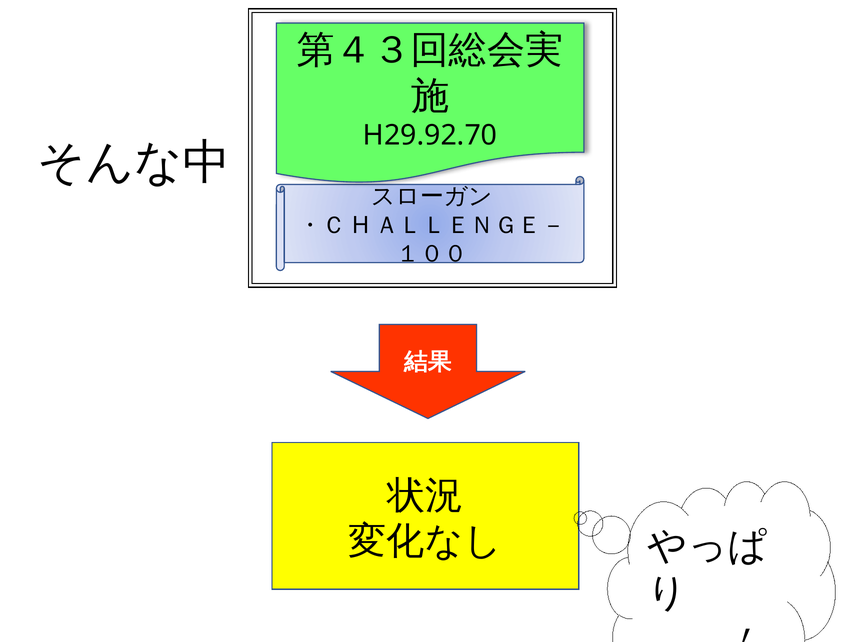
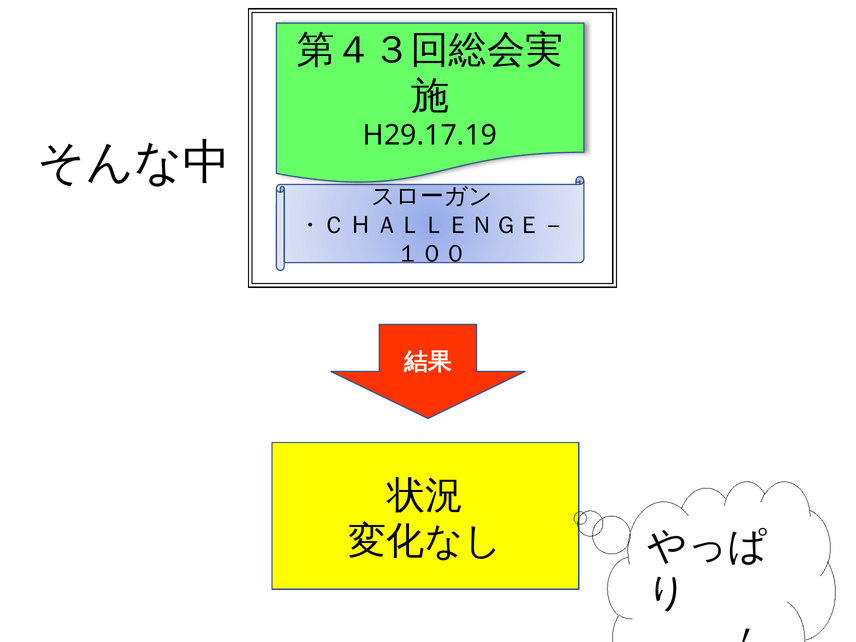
H29.92.70: H29.92.70 -> H29.17.19
